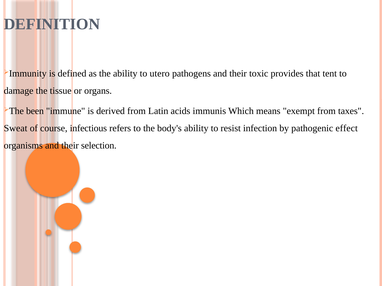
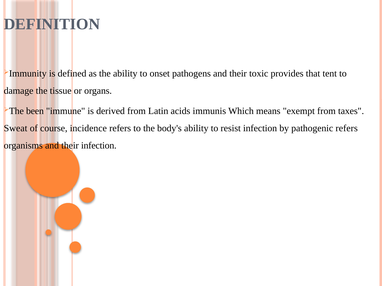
utero: utero -> onset
infectious: infectious -> incidence
pathogenic effect: effect -> refers
their selection: selection -> infection
